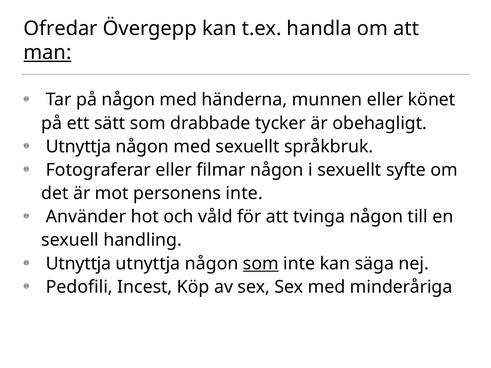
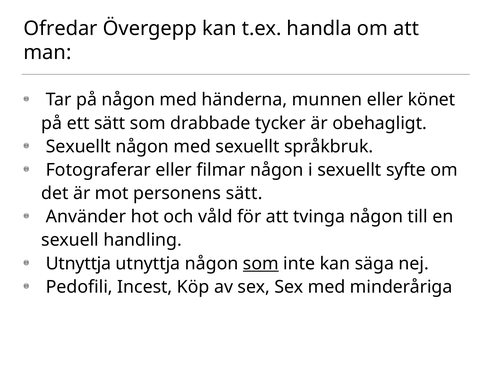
man underline: present -> none
Utnyttja at (78, 147): Utnyttja -> Sexuellt
personens inte: inte -> sätt
